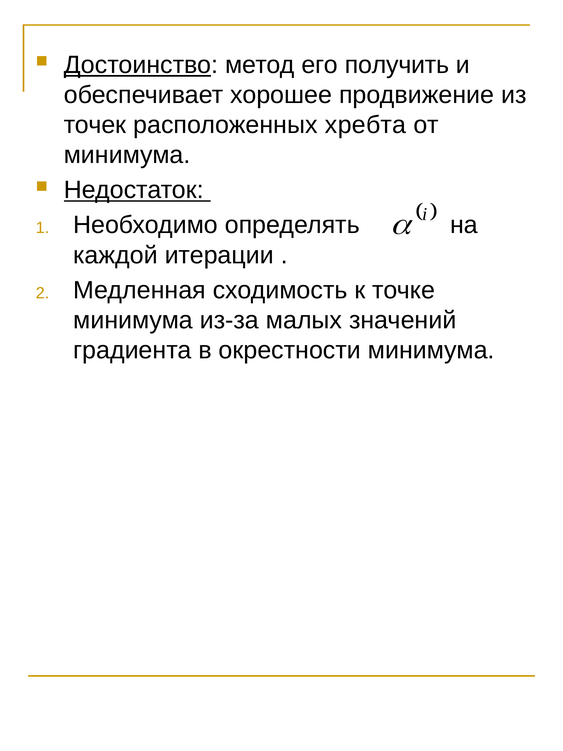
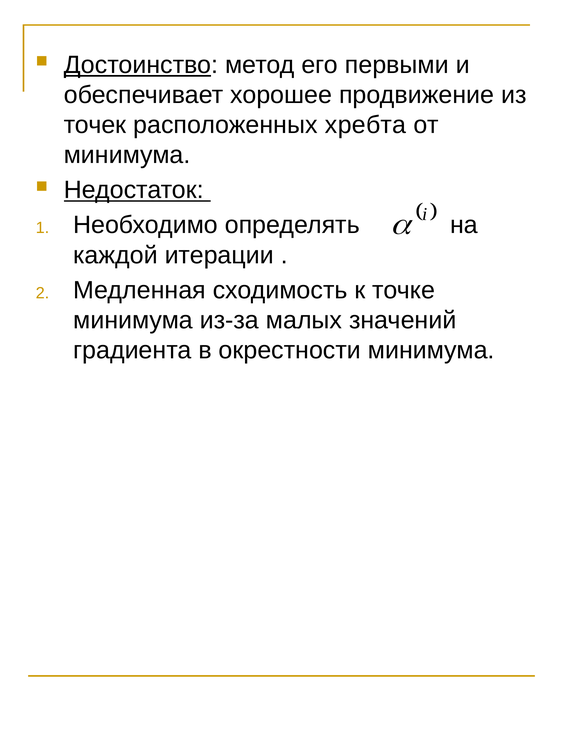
получить: получить -> первыми
